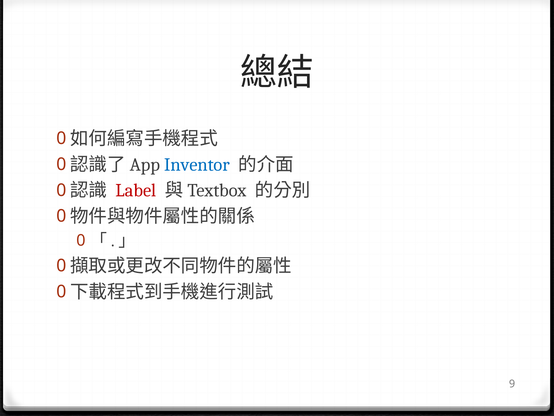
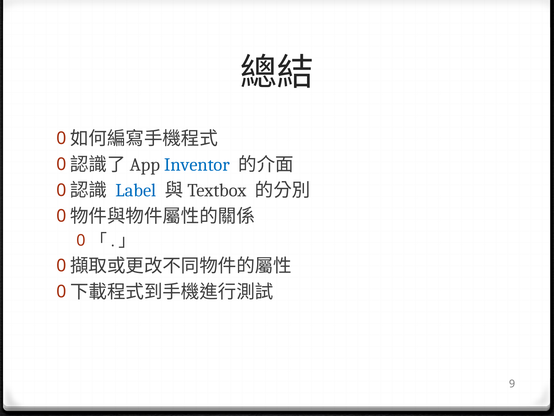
Label colour: red -> blue
